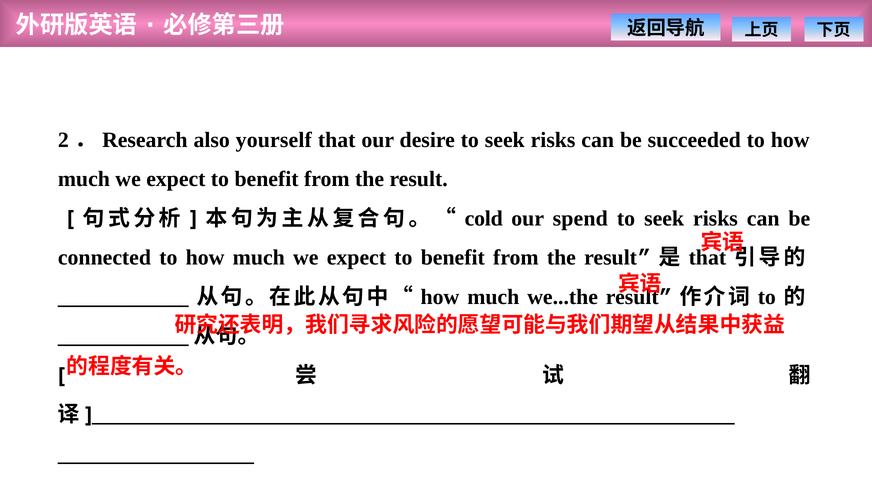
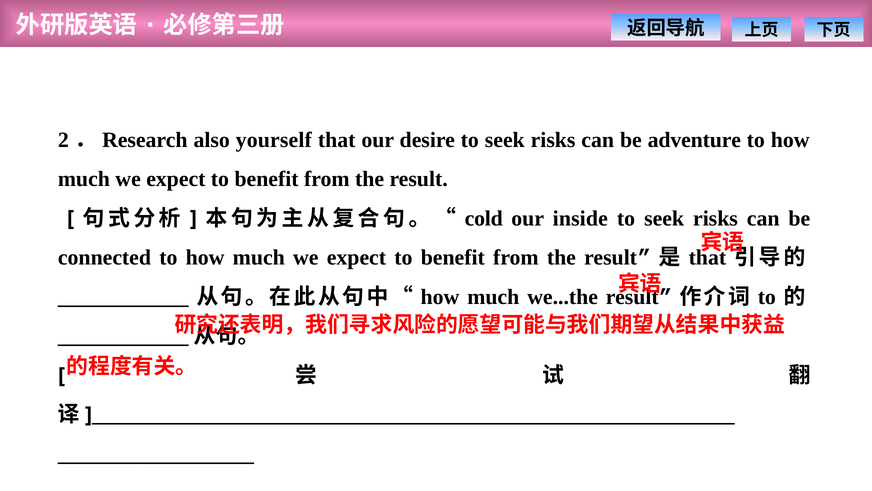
succeeded: succeeded -> adventure
spend: spend -> inside
